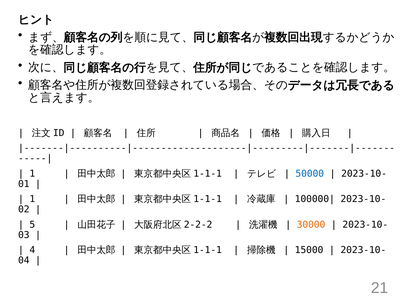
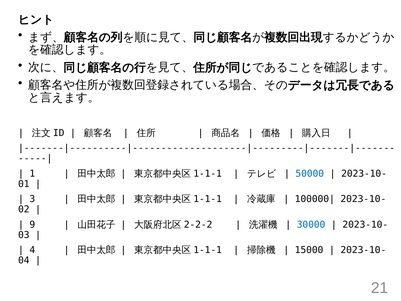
1 at (32, 199): 1 -> 3
5: 5 -> 9
30000 colour: orange -> blue
